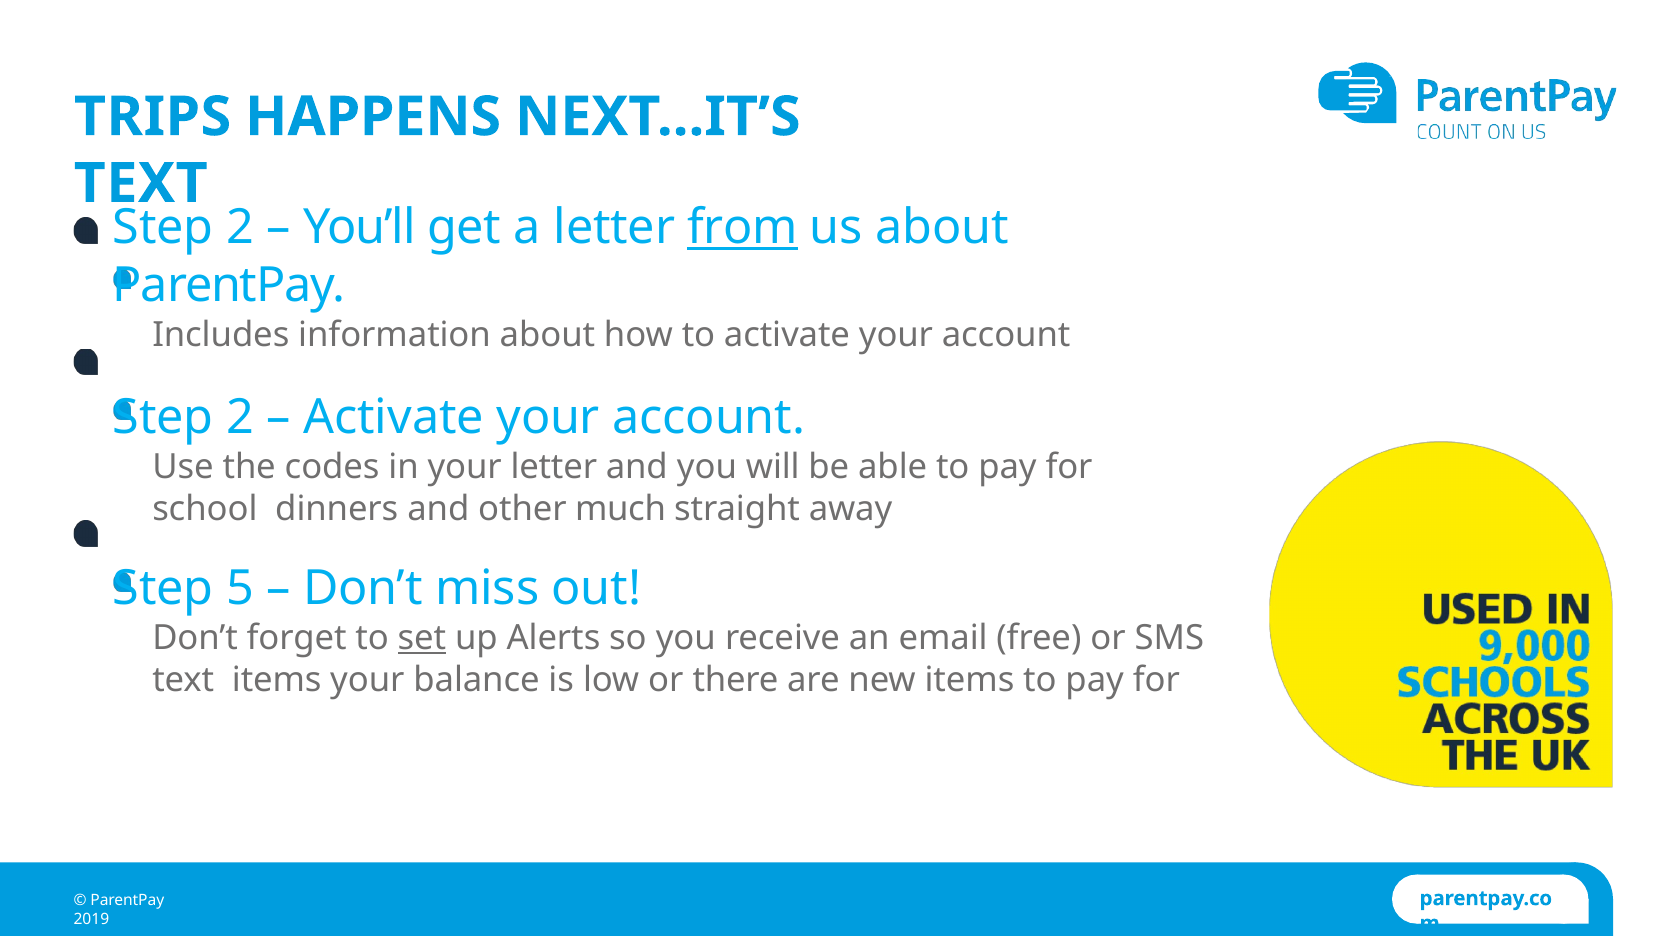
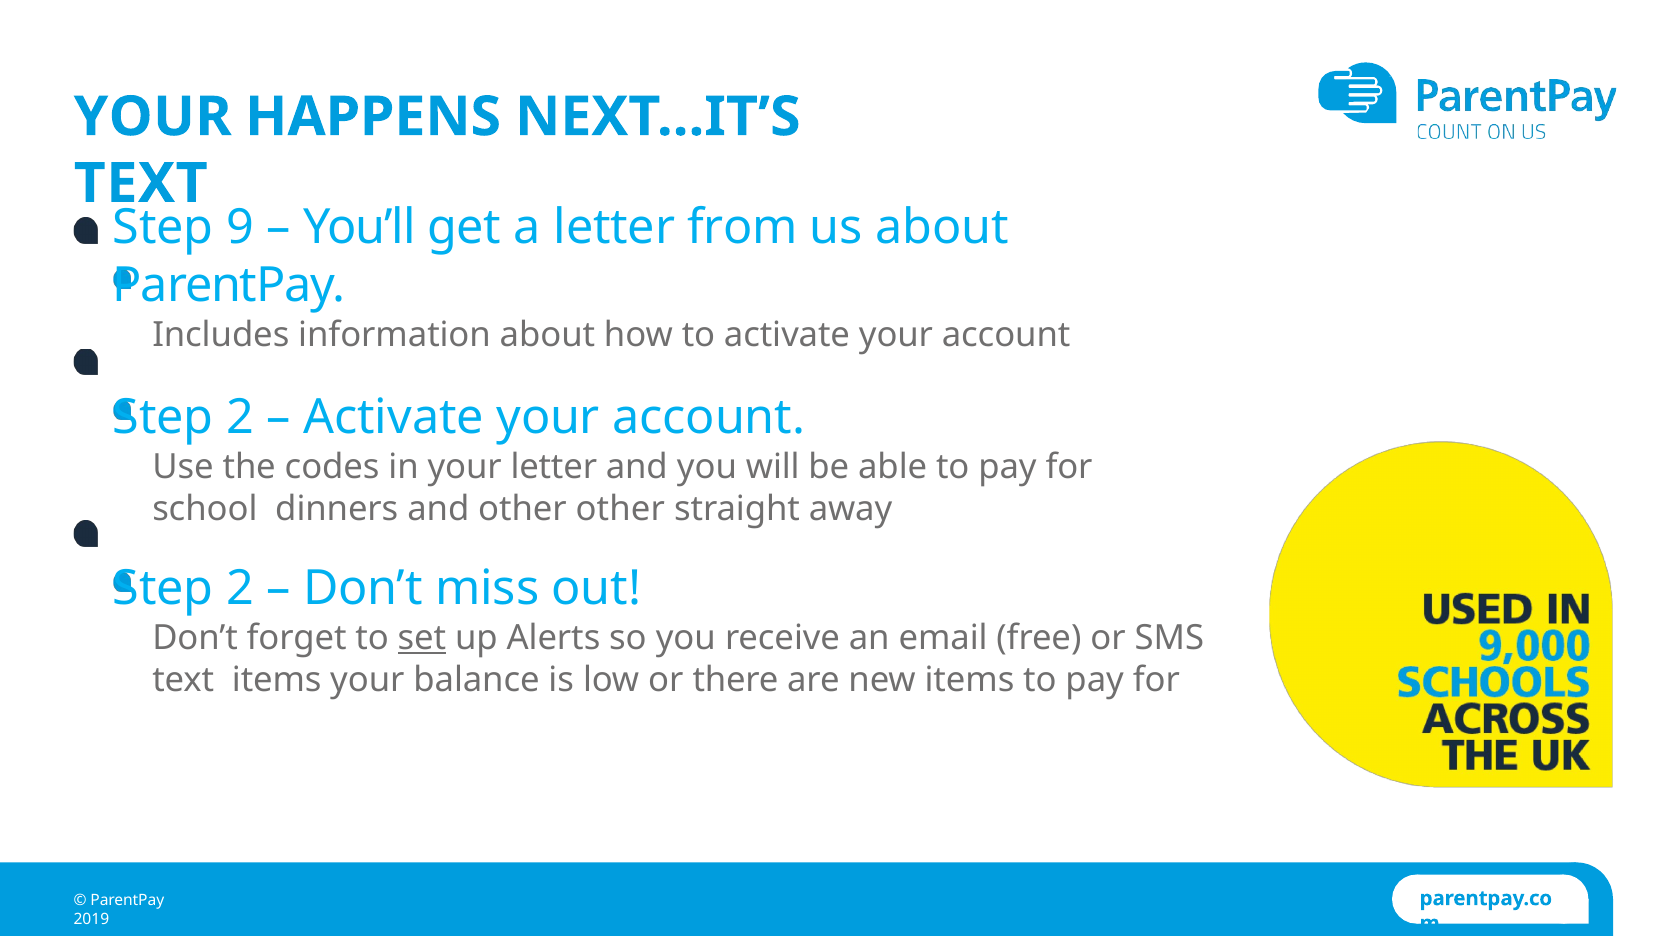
TRIPS at (153, 117): TRIPS -> YOUR
2 at (240, 227): 2 -> 9
from underline: present -> none
other much: much -> other
5 at (240, 589): 5 -> 2
